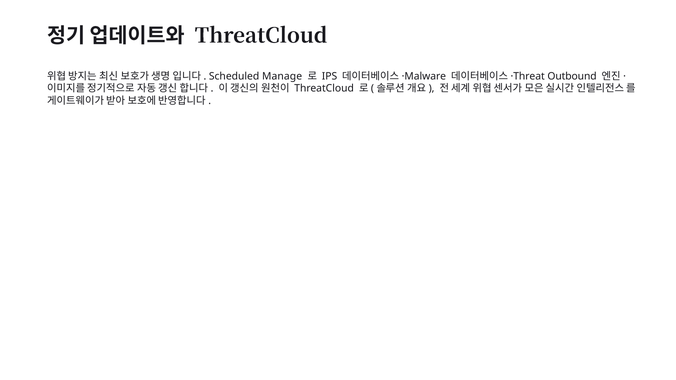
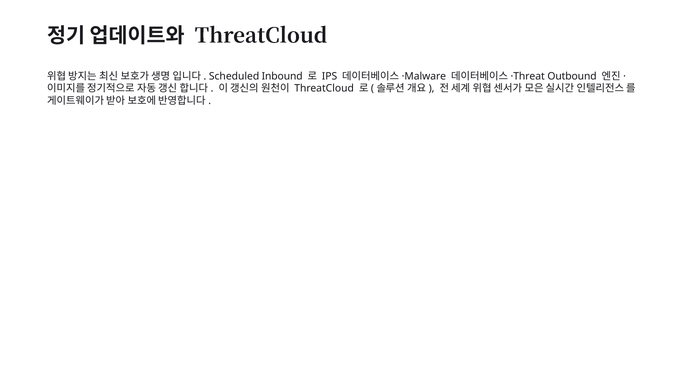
Manage: Manage -> Inbound
